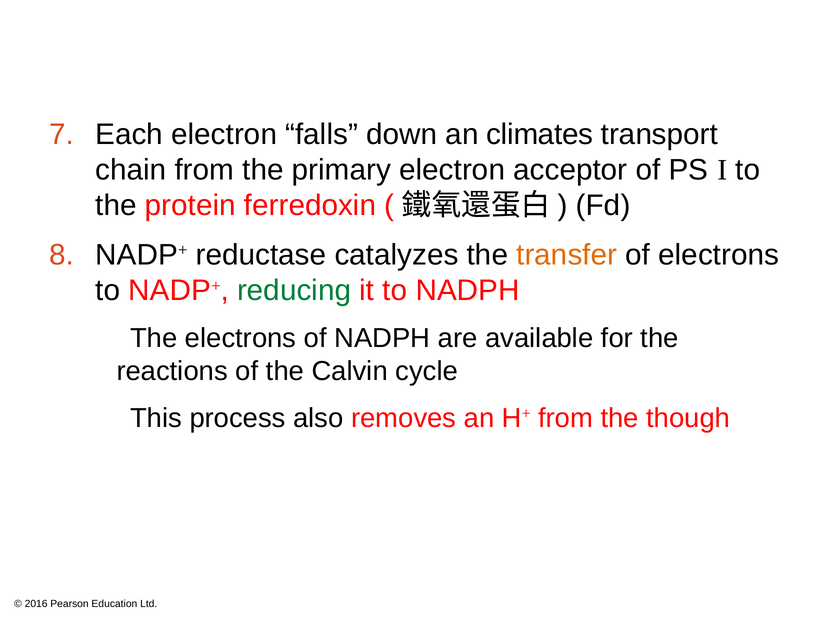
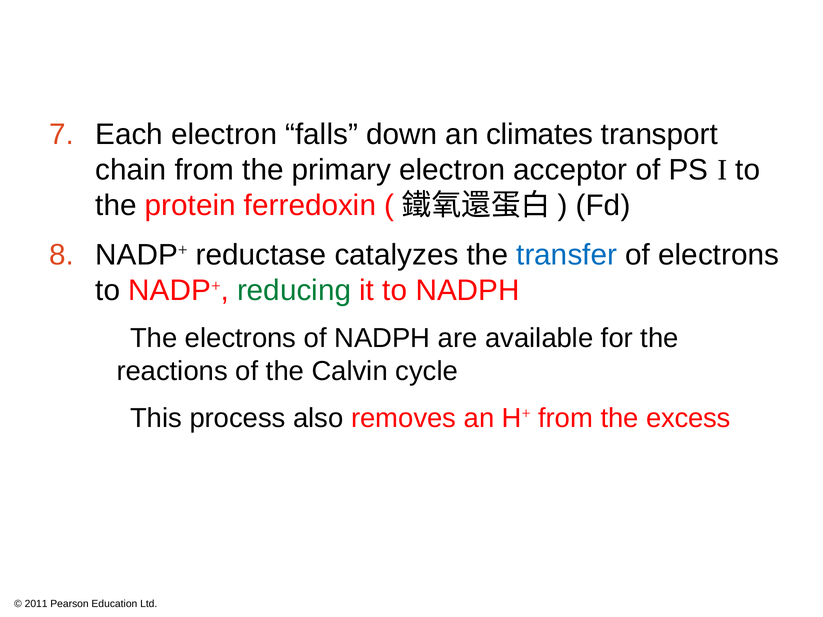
transfer colour: orange -> blue
though: though -> excess
2016: 2016 -> 2011
